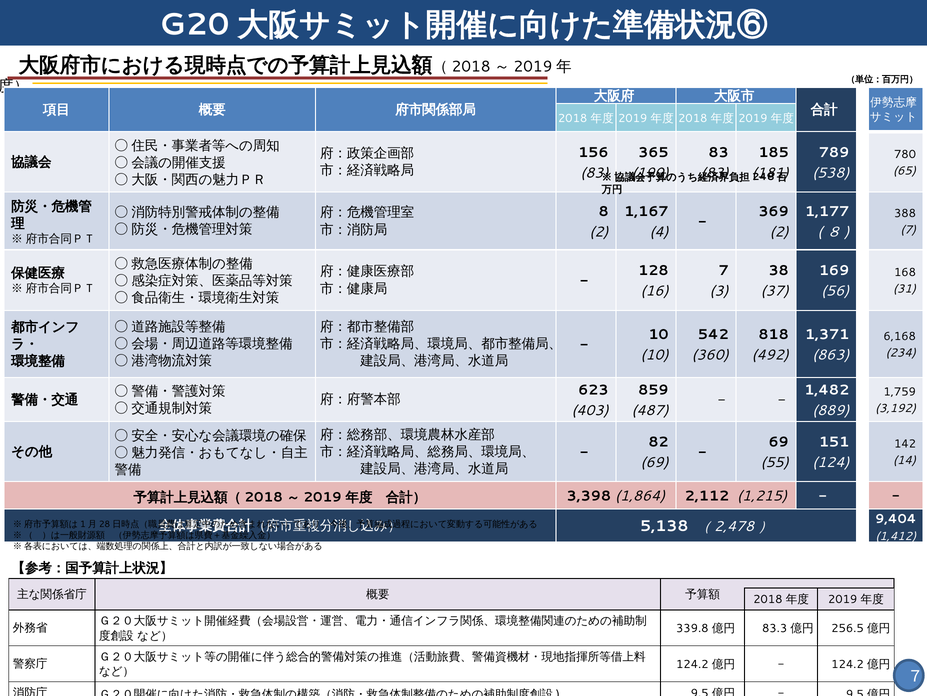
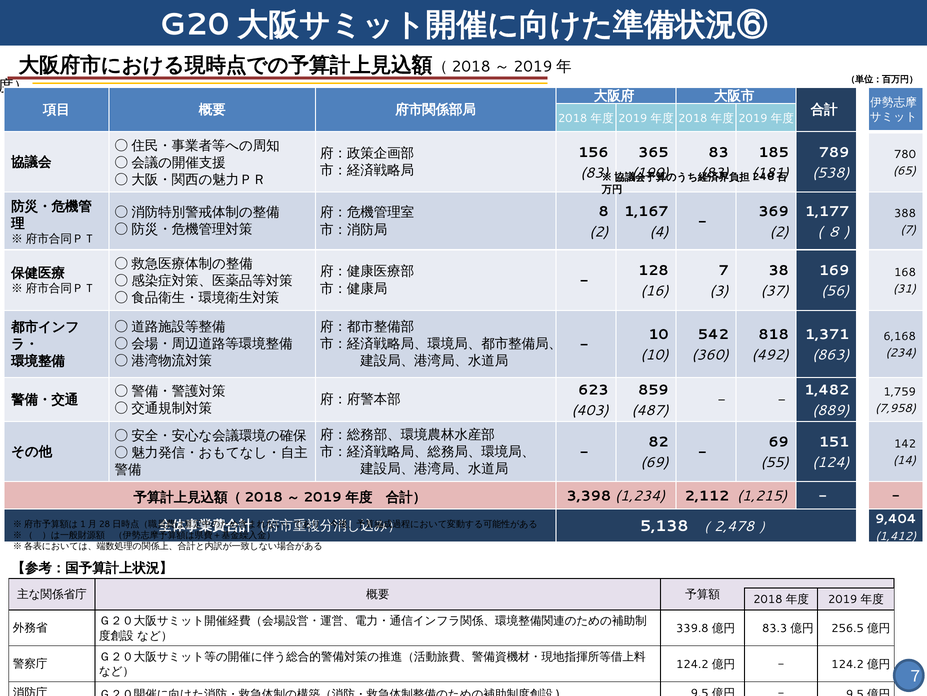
3,192: 3,192 -> 7,958
1,864: 1,864 -> 1,234
